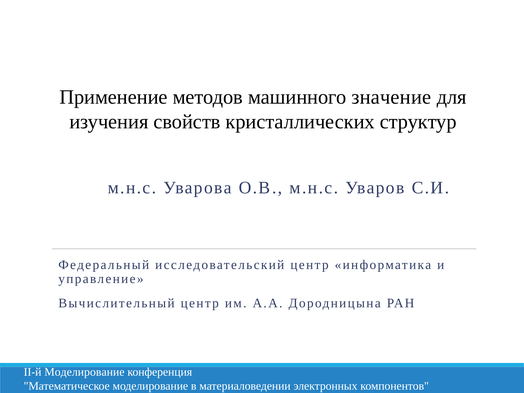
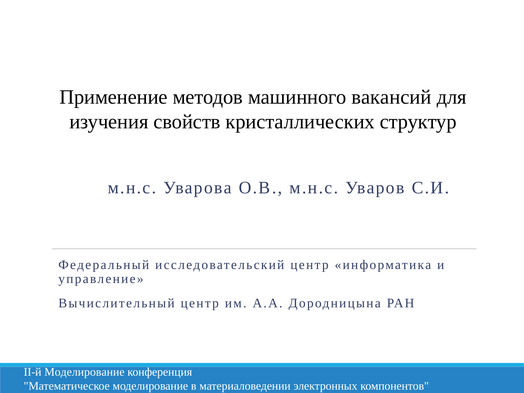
значение: значение -> вакансий
